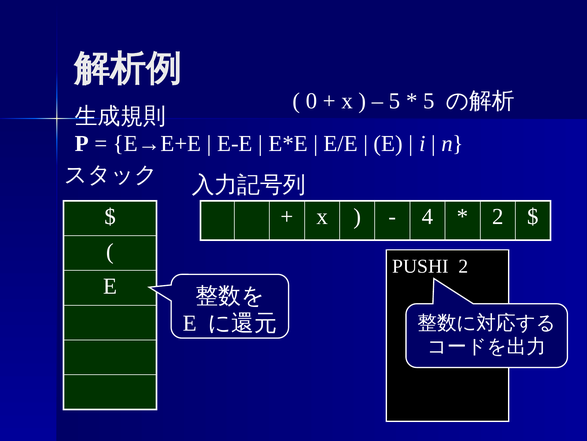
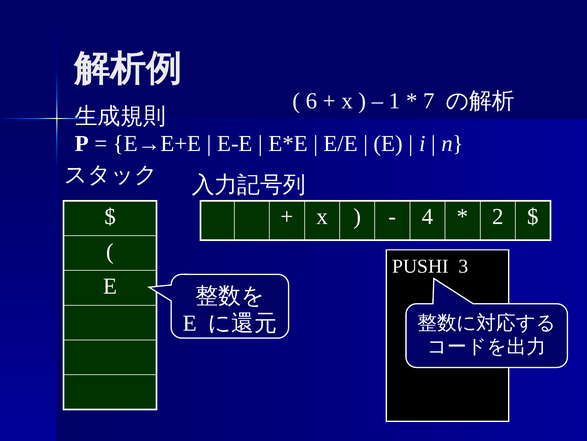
0: 0 -> 6
5 at (395, 101): 5 -> 1
5 at (429, 101): 5 -> 7
PUSHI 2: 2 -> 3
